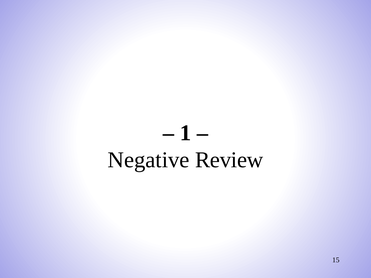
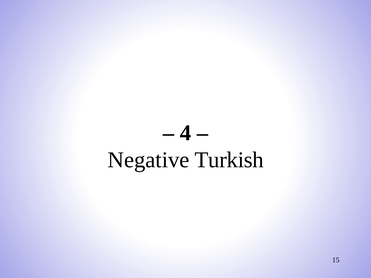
1: 1 -> 4
Review: Review -> Turkish
